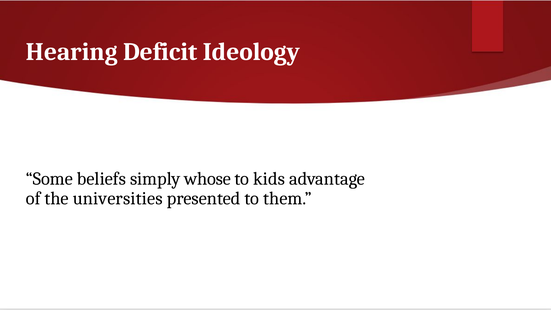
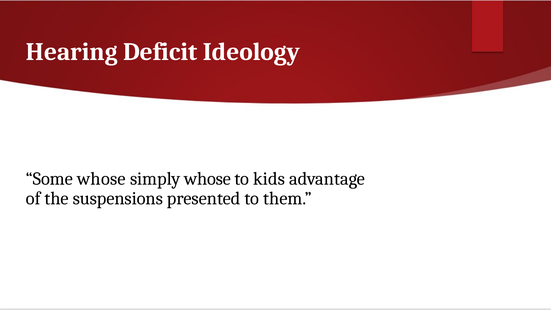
Some beliefs: beliefs -> whose
universities: universities -> suspensions
